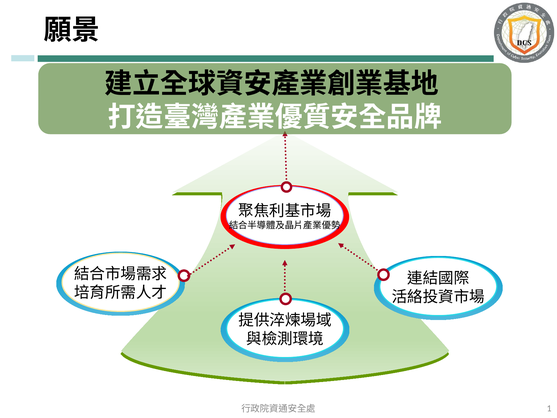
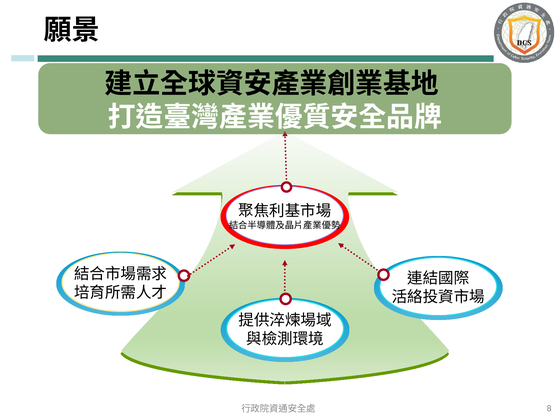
1: 1 -> 8
